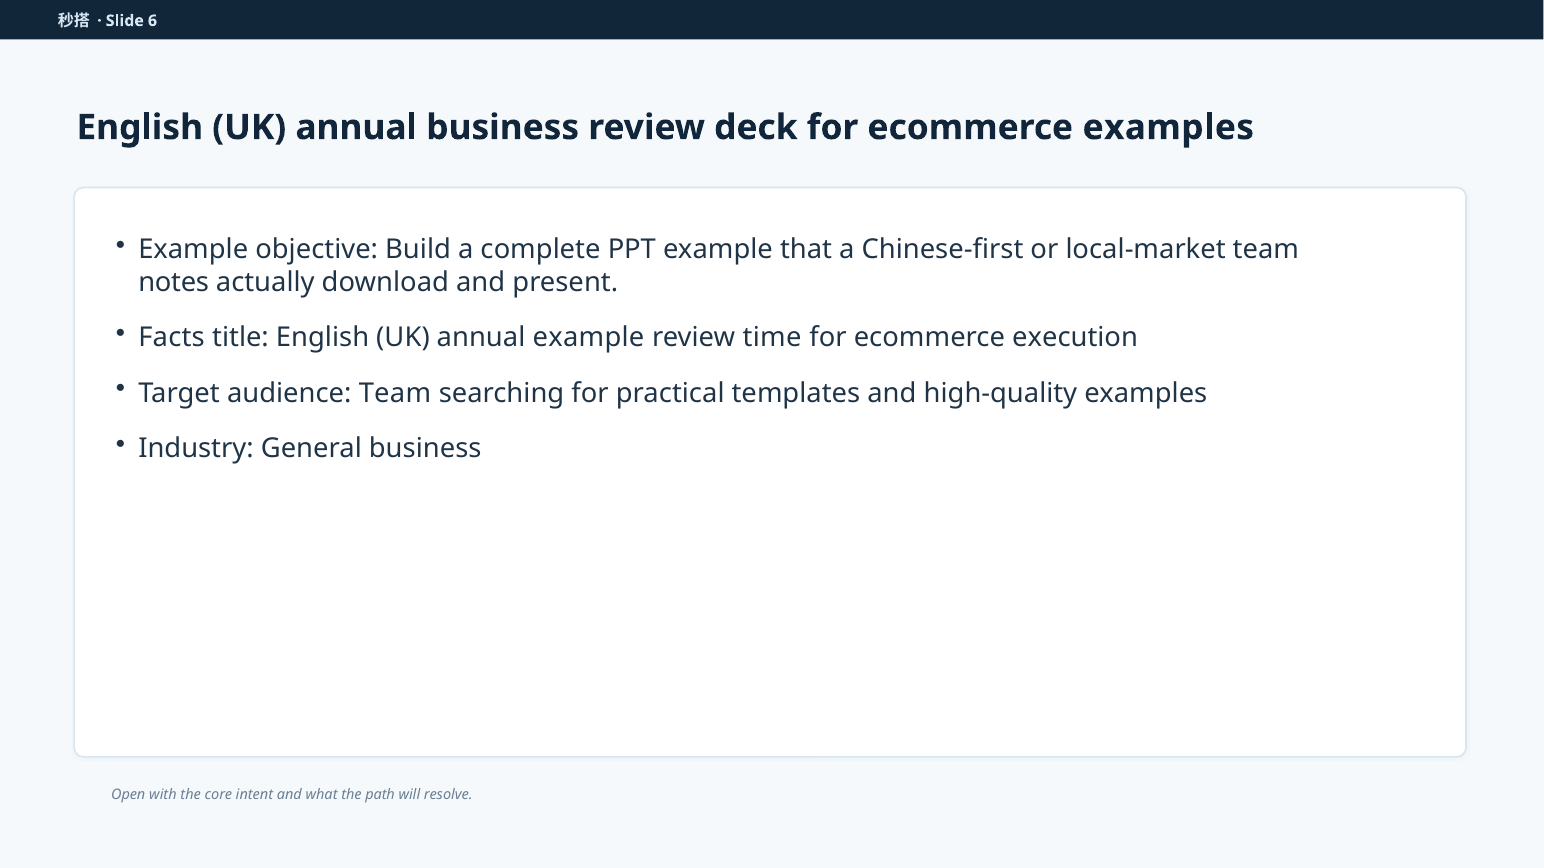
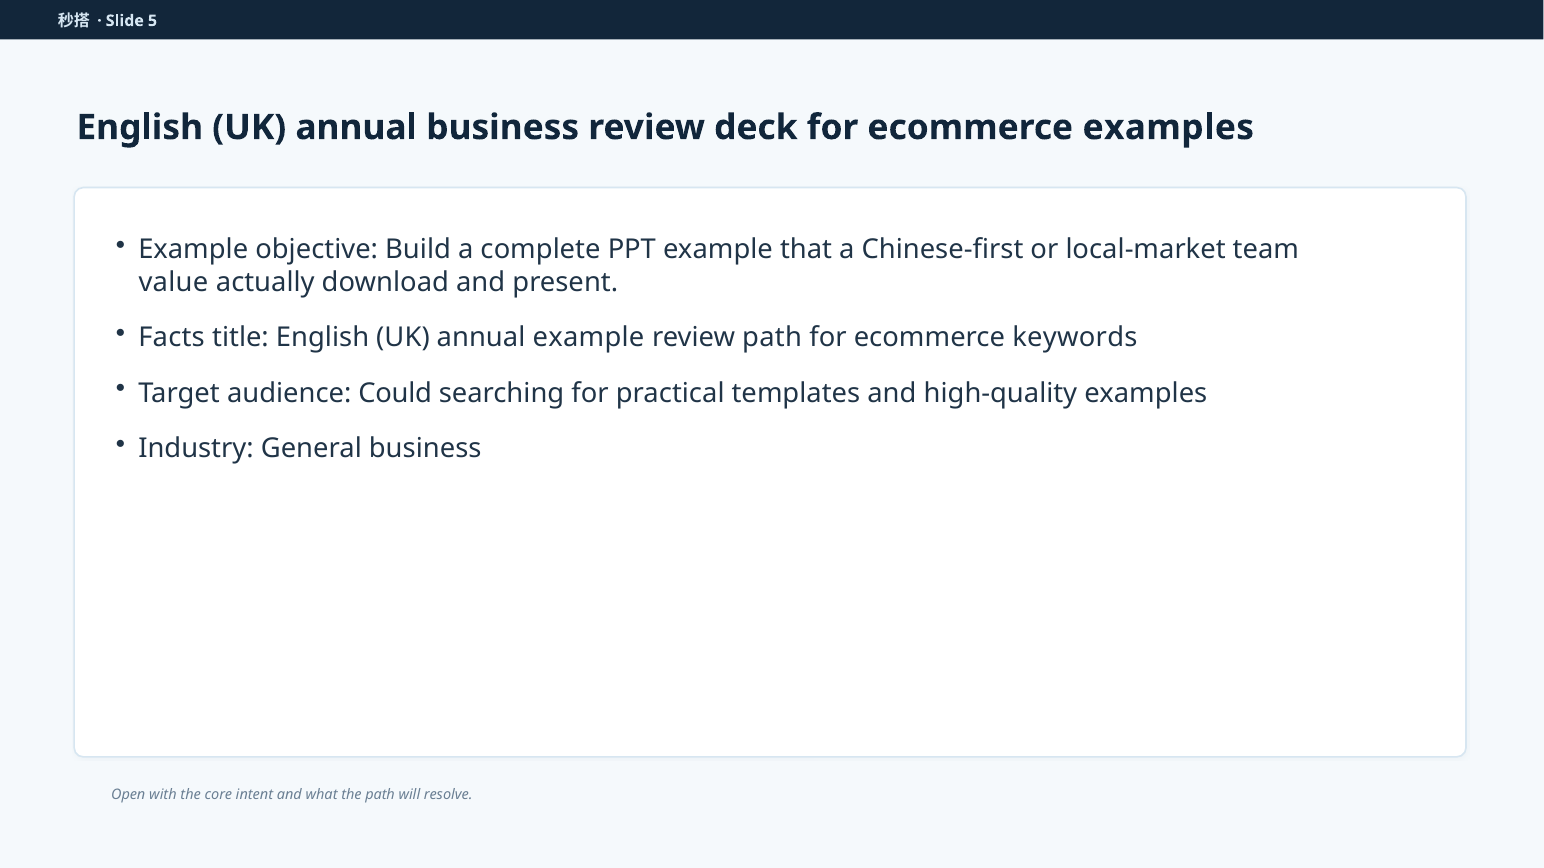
6: 6 -> 5
notes: notes -> value
review time: time -> path
execution: execution -> keywords
audience Team: Team -> Could
